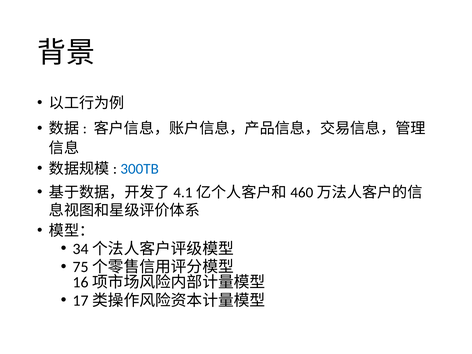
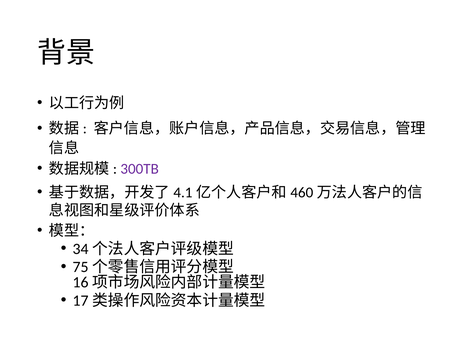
300TB colour: blue -> purple
